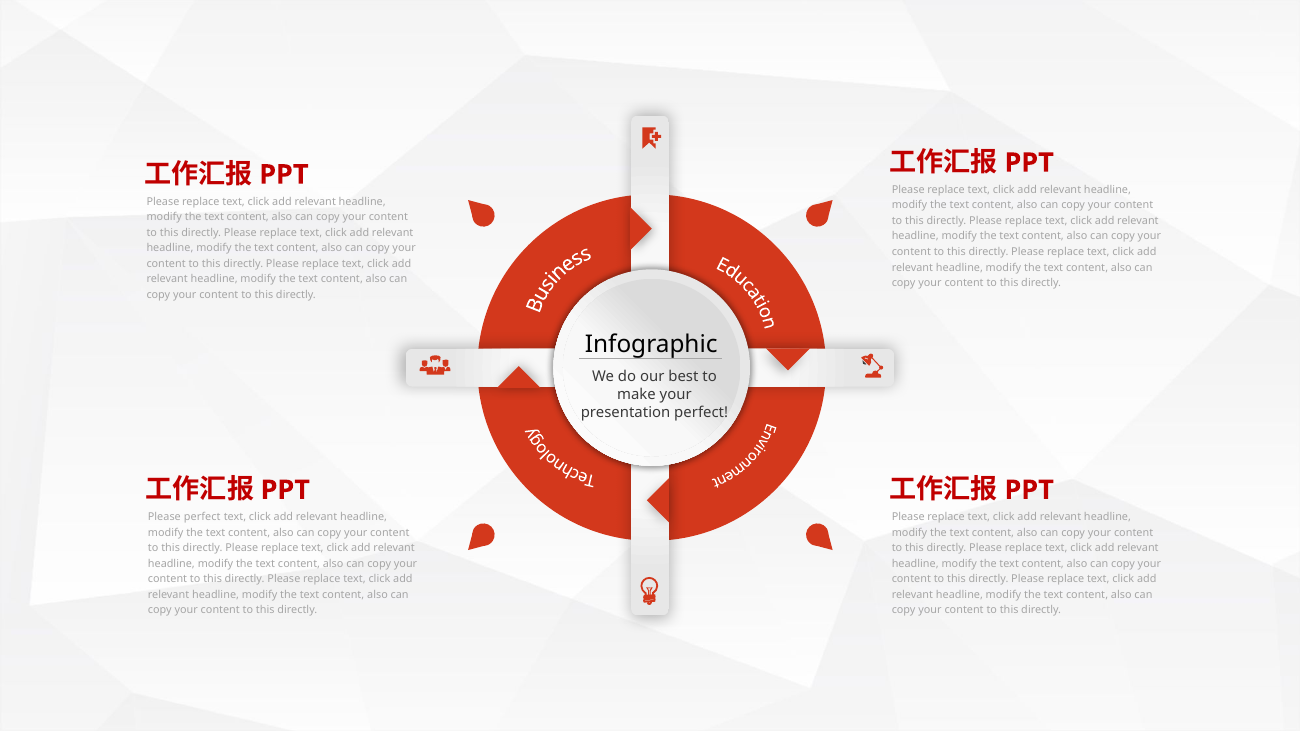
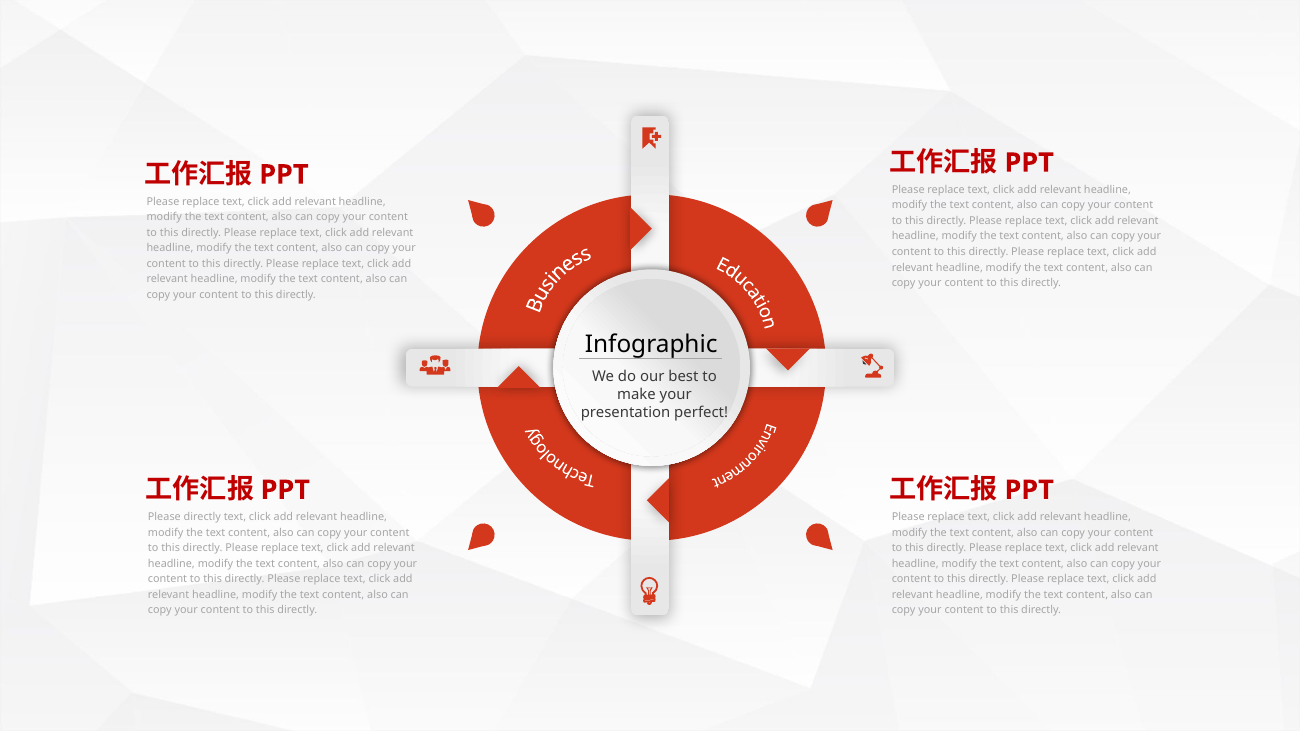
Please perfect: perfect -> directly
